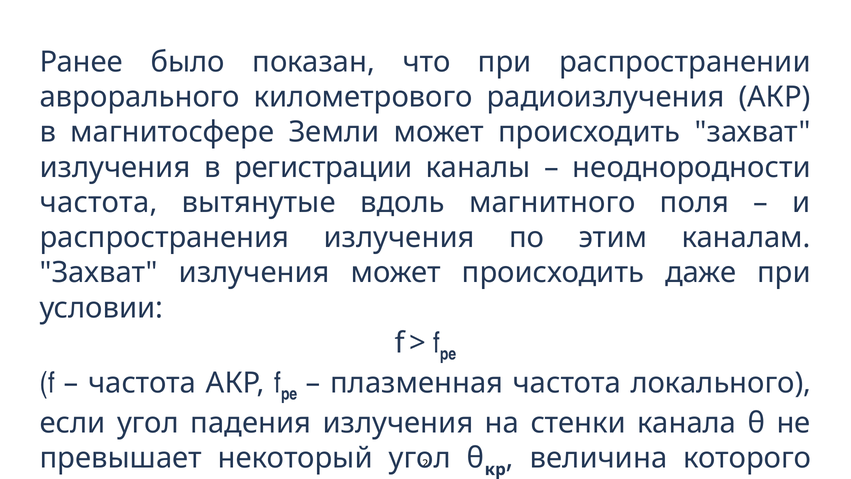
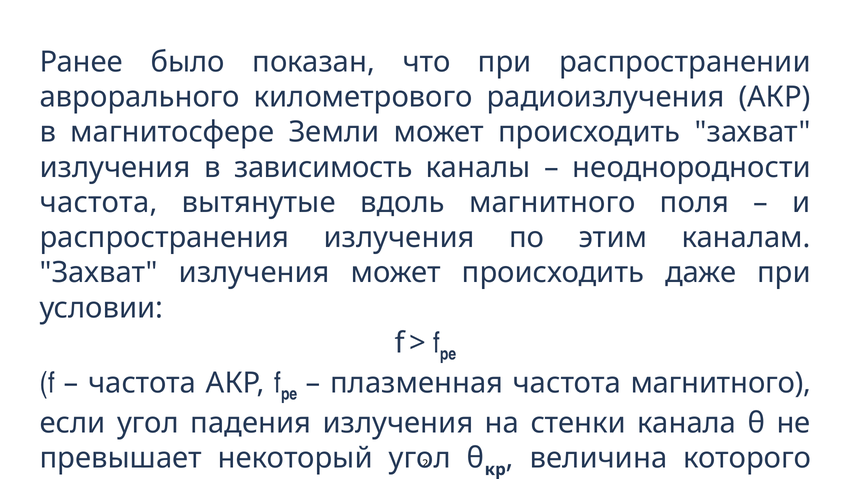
регистрации: регистрации -> зависимость
частота локального: локального -> магнитного
